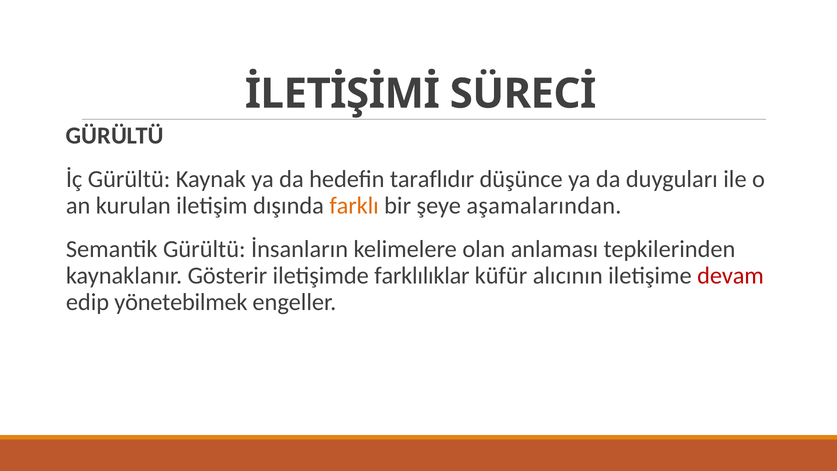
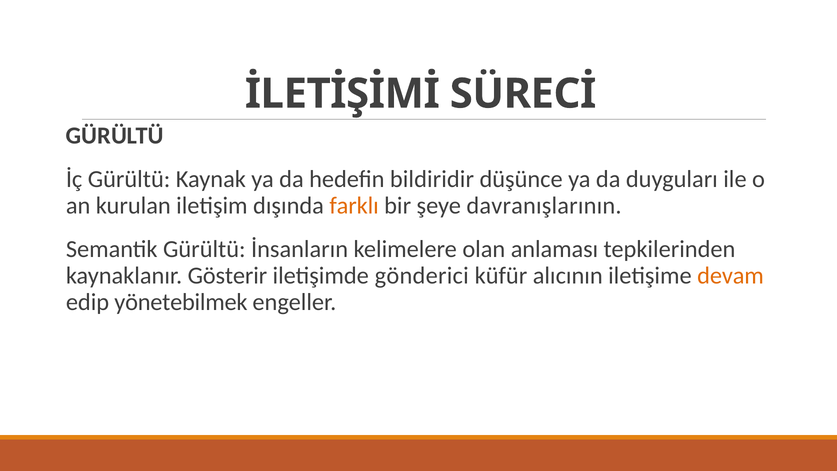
taraflıdır: taraflıdır -> bildiridir
aşamalarından: aşamalarından -> davranışlarının
farklılıklar: farklılıklar -> gönderici
devam colour: red -> orange
